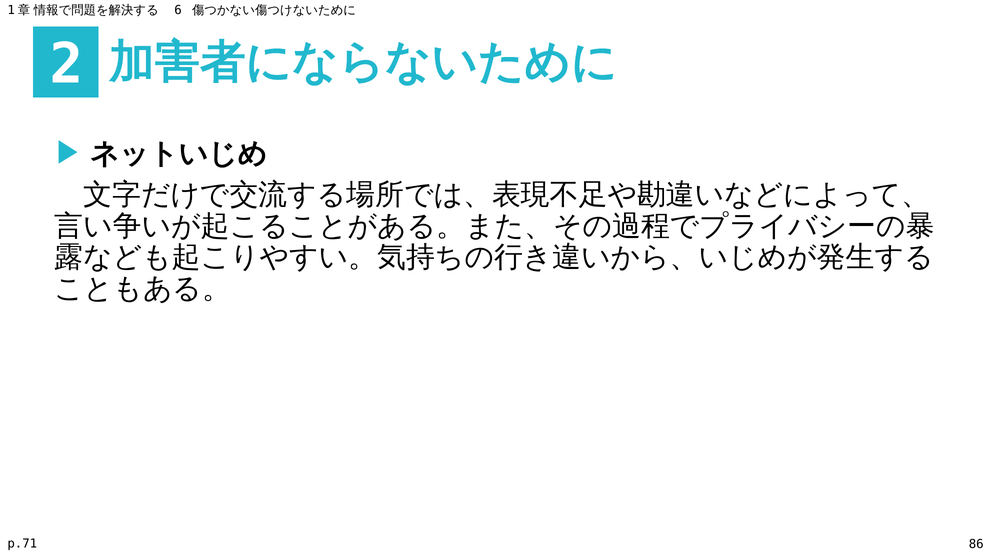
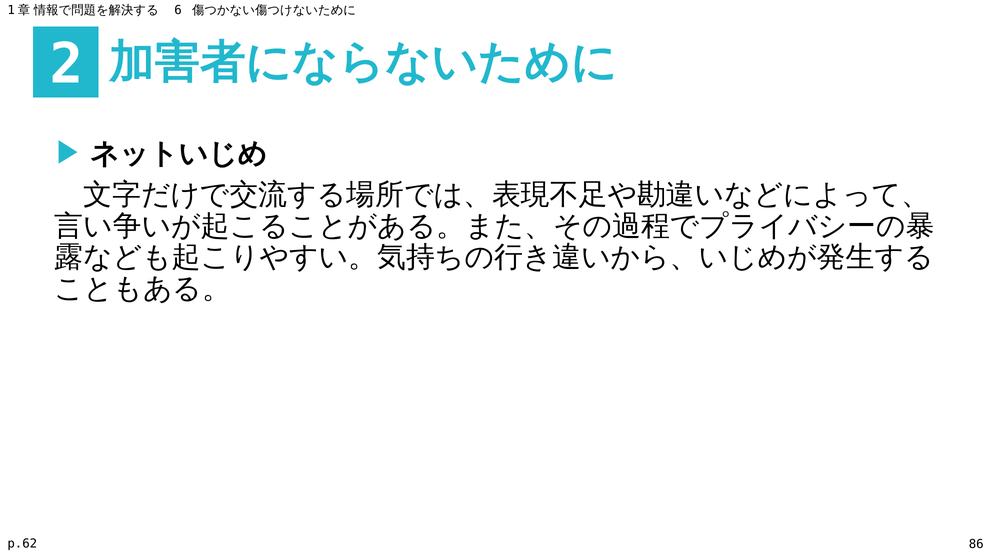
p.71: p.71 -> p.62
